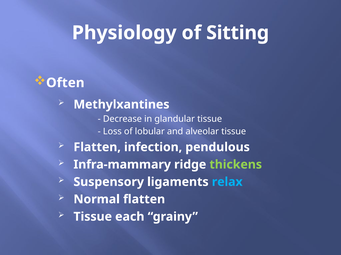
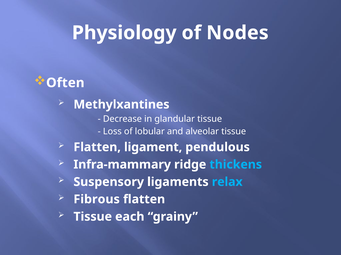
Sitting: Sitting -> Nodes
infection: infection -> ligament
thickens colour: light green -> light blue
Normal: Normal -> Fibrous
